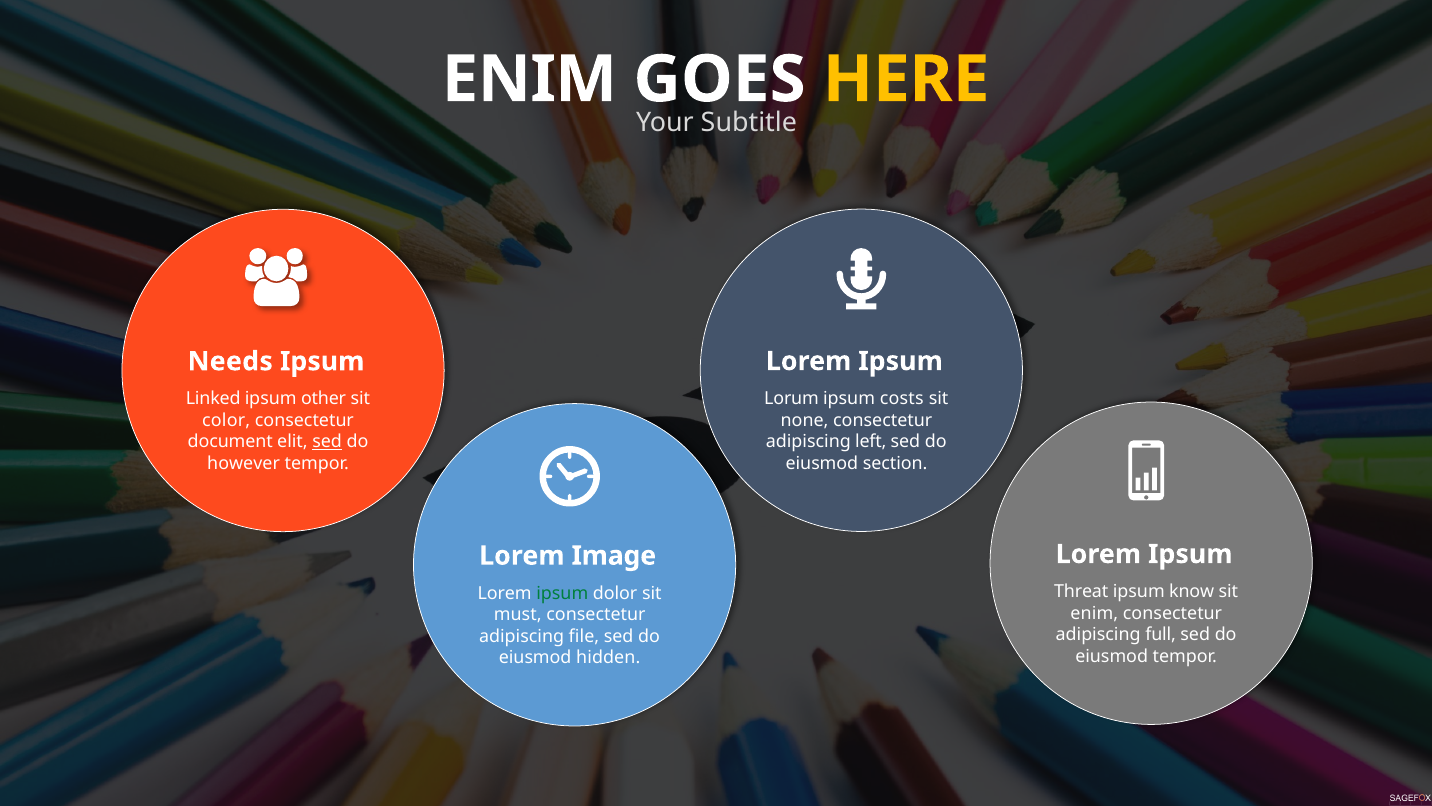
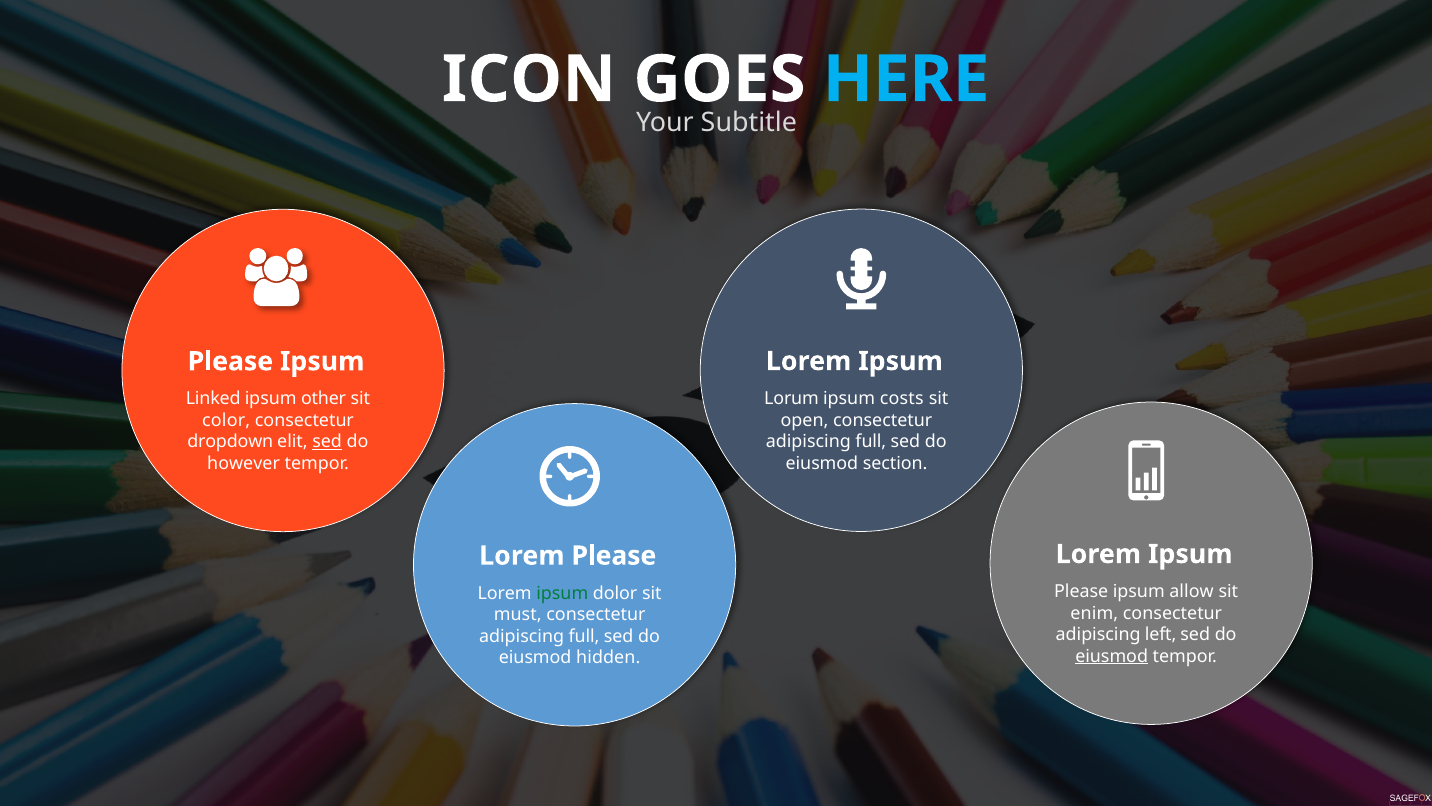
ENIM at (529, 80): ENIM -> ICON
HERE colour: yellow -> light blue
Needs at (230, 361): Needs -> Please
none: none -> open
left at (871, 441): left -> full
document: document -> dropdown
Lorem Image: Image -> Please
Threat at (1081, 591): Threat -> Please
know: know -> allow
full: full -> left
file at (584, 636): file -> full
eiusmod at (1112, 656) underline: none -> present
